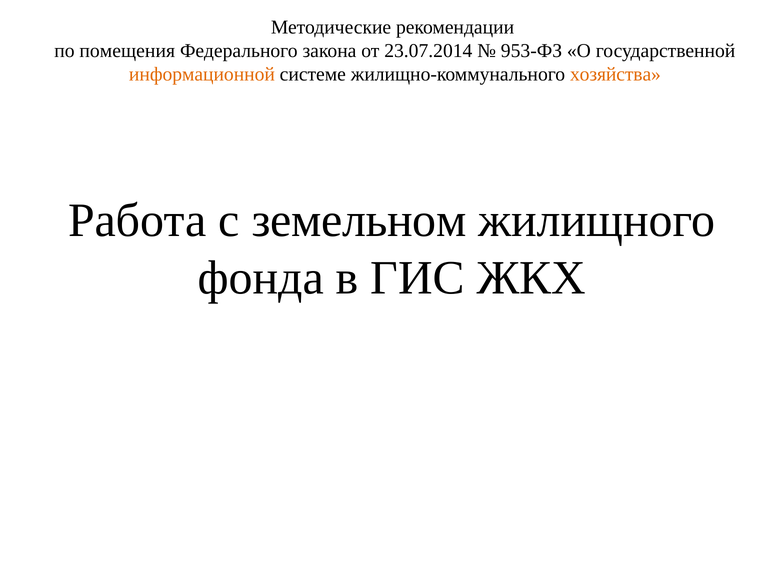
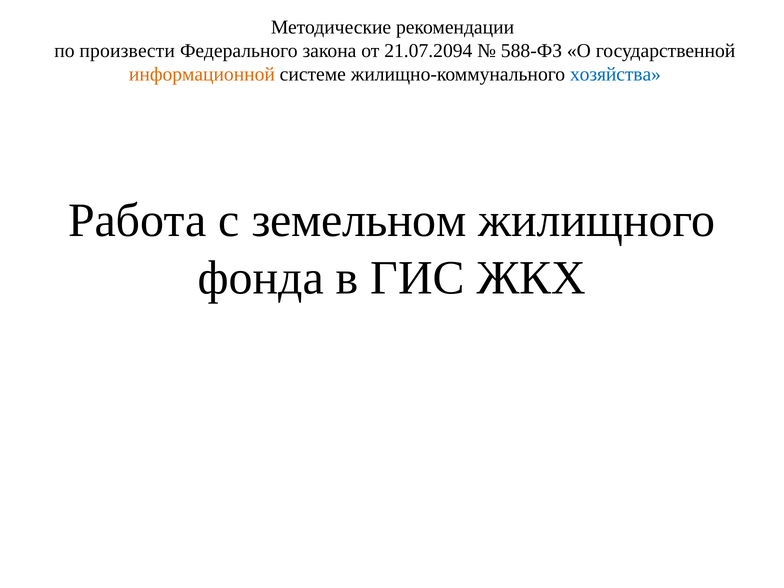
помещения: помещения -> произвести
23.07.2014: 23.07.2014 -> 21.07.2094
953-ФЗ: 953-ФЗ -> 588-ФЗ
хозяйства colour: orange -> blue
